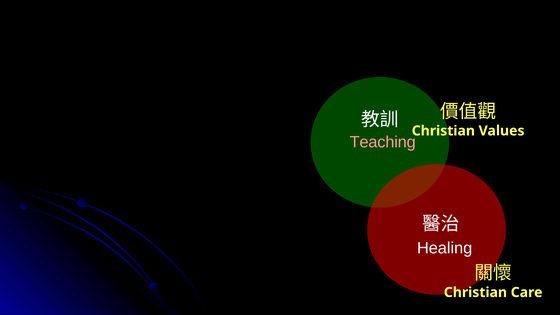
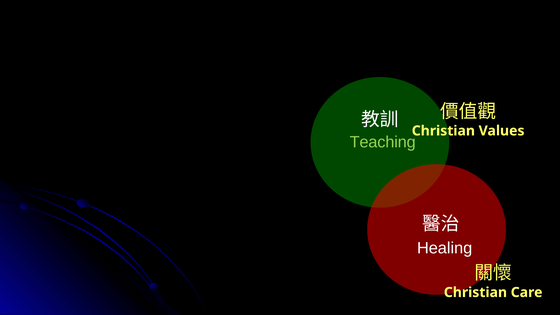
Teaching colour: pink -> light green
